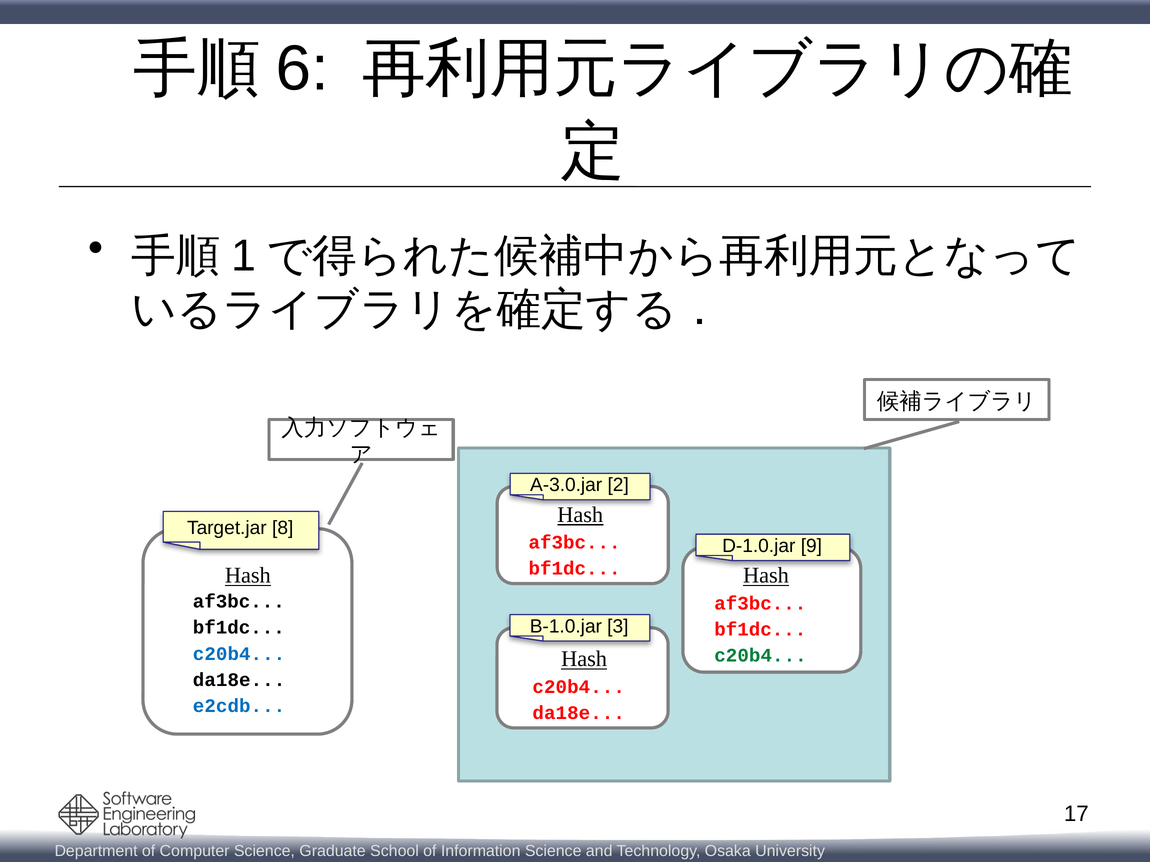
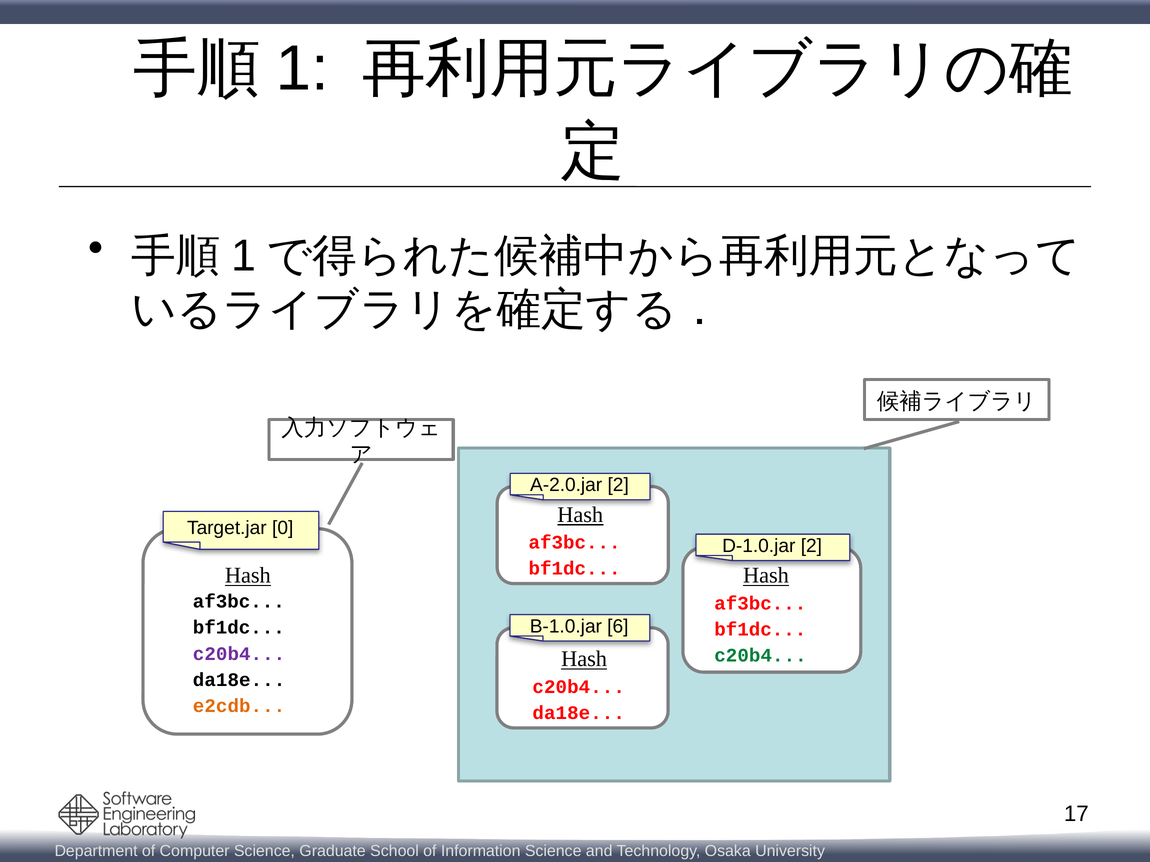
6 at (303, 69): 6 -> 1
A-3.0.jar: A-3.0.jar -> A-2.0.jar
8: 8 -> 0
D-1.0.jar 9: 9 -> 2
3: 3 -> 6
c20b4 at (239, 654) colour: blue -> purple
e2cdb colour: blue -> orange
